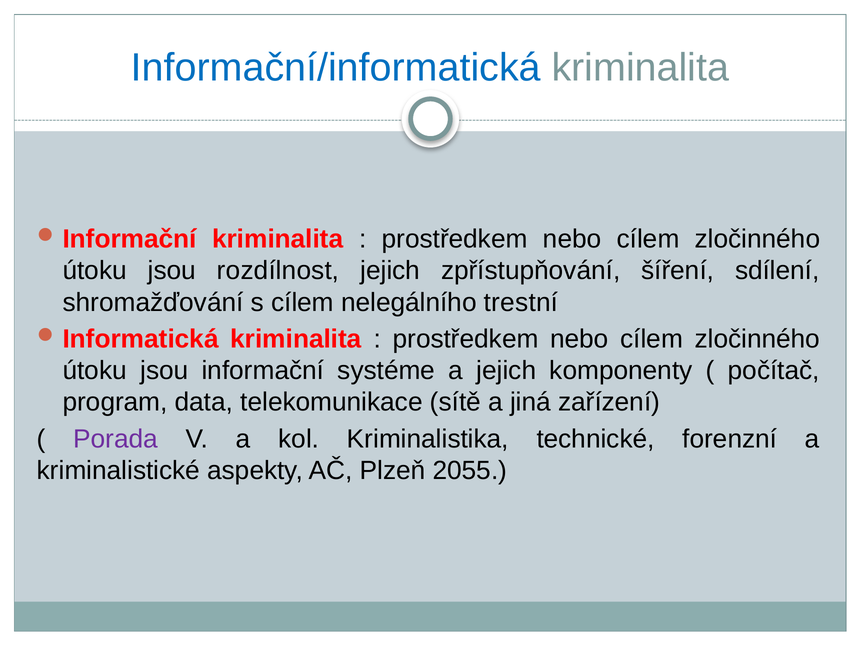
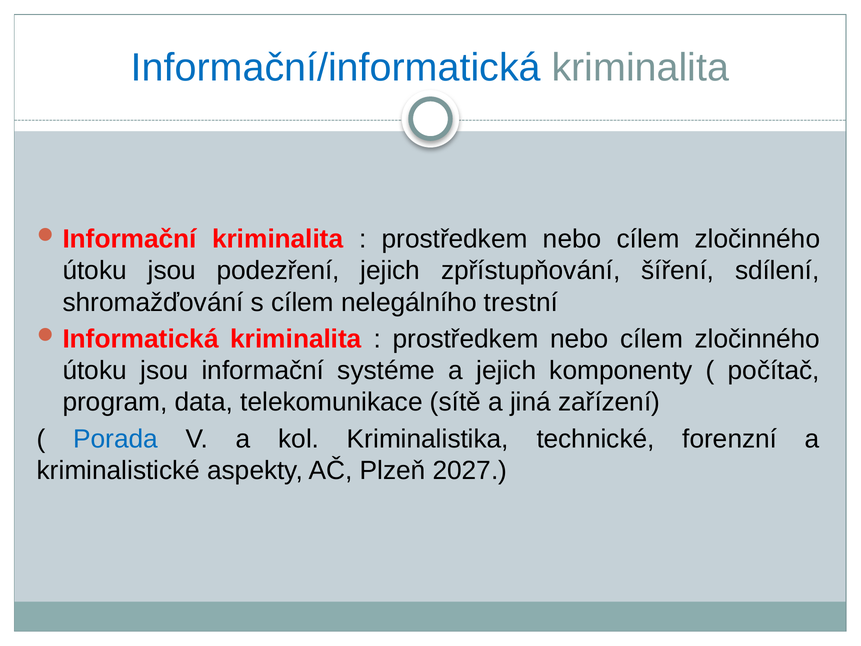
rozdílnost: rozdílnost -> podezření
Porada colour: purple -> blue
2055: 2055 -> 2027
